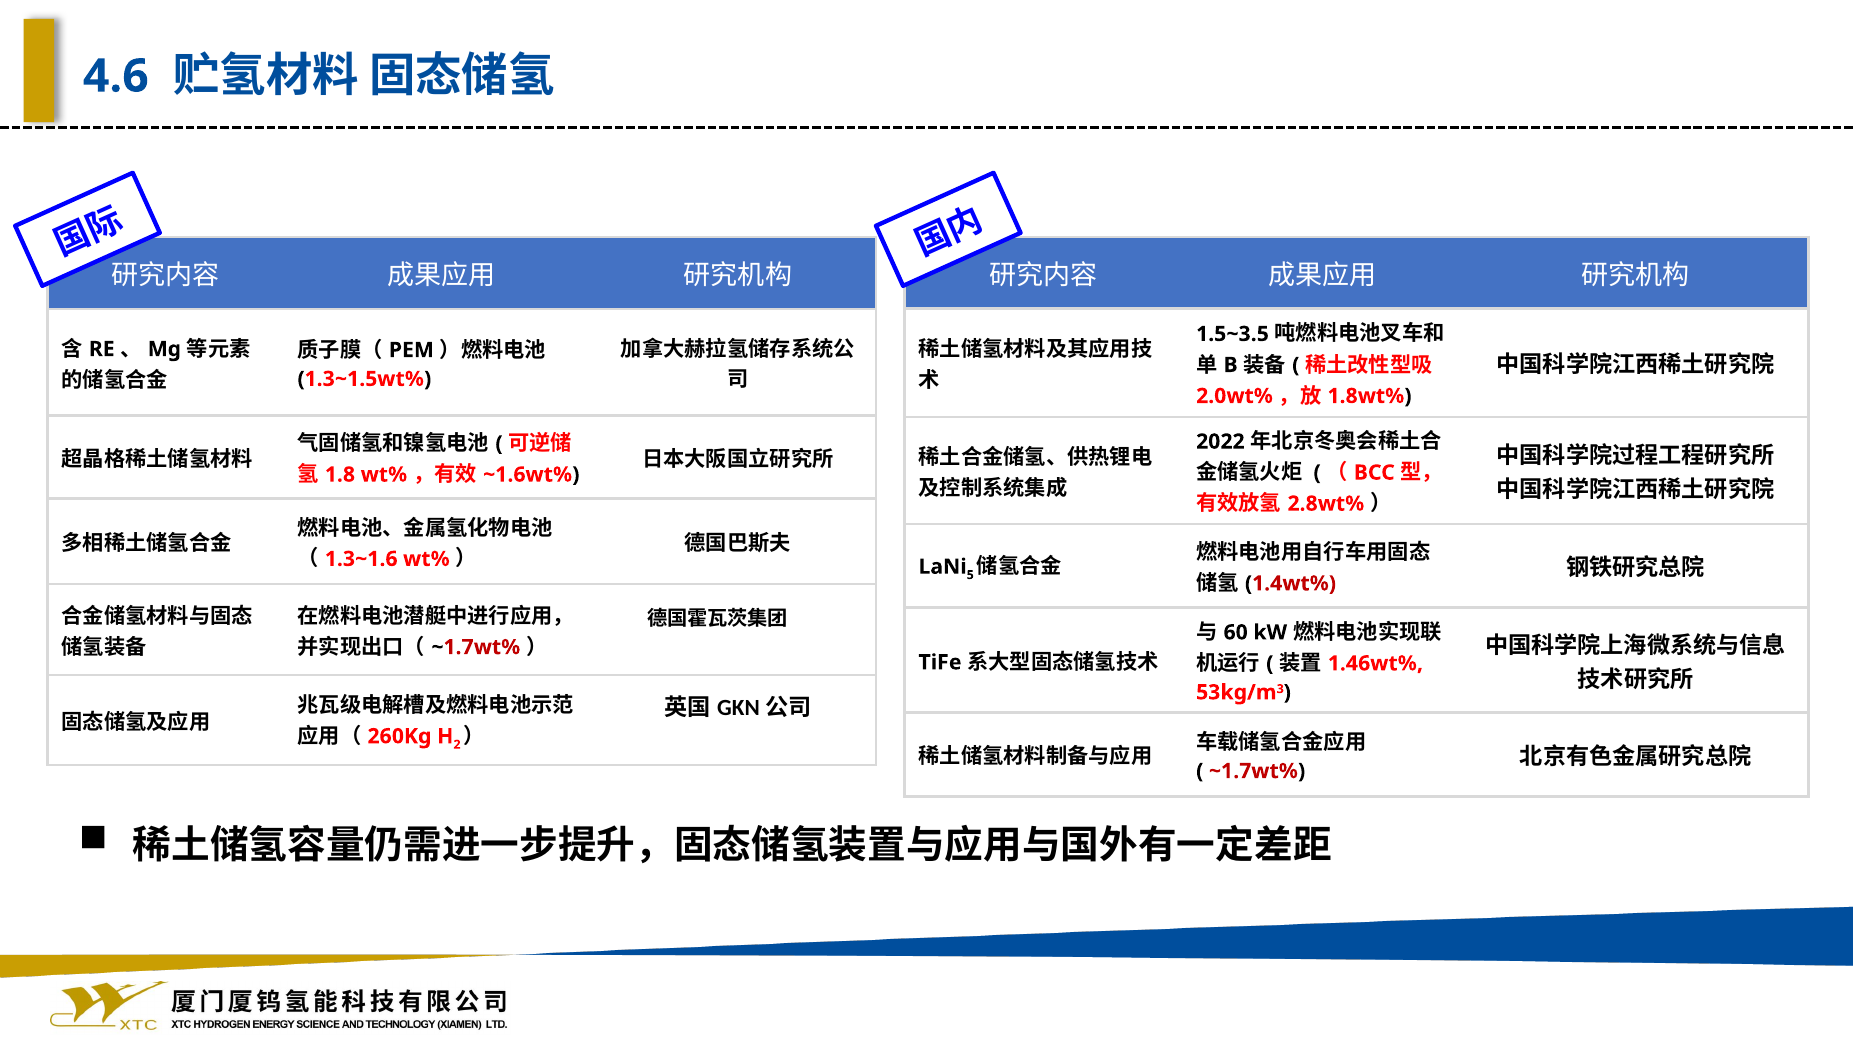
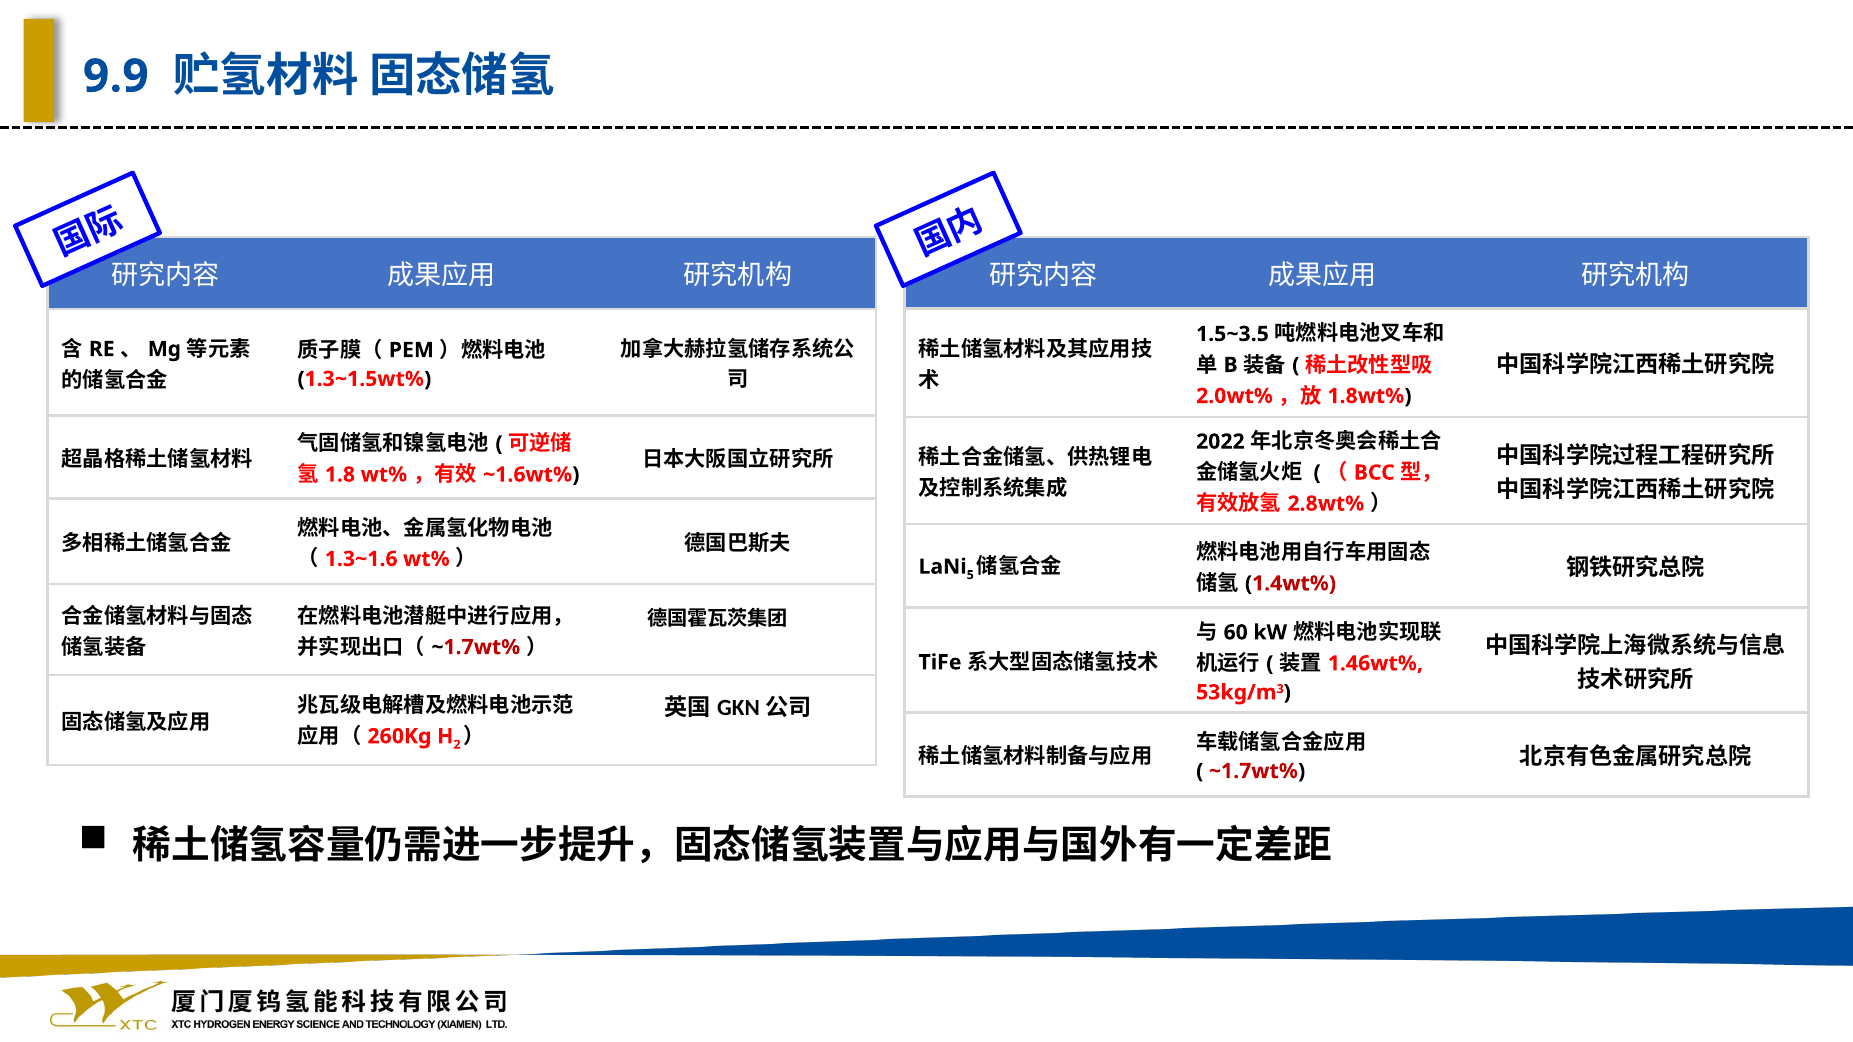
4.6: 4.6 -> 9.9
